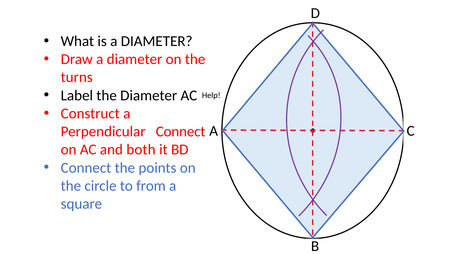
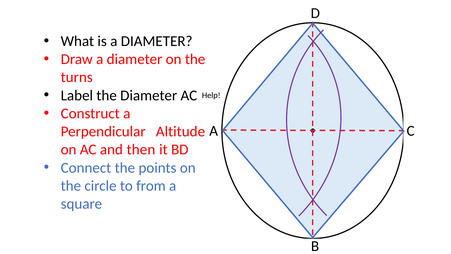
Perpendicular Connect: Connect -> Altitude
both: both -> then
